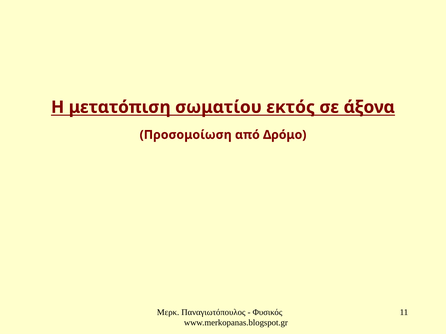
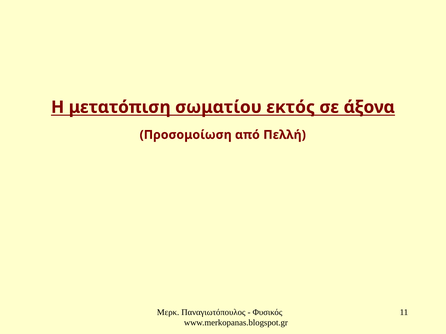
Δρόμο: Δρόμο -> Πελλή
